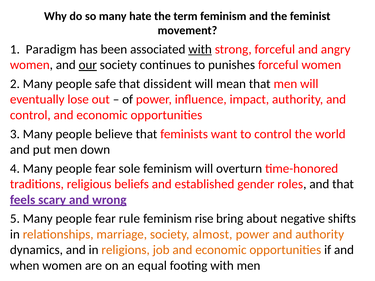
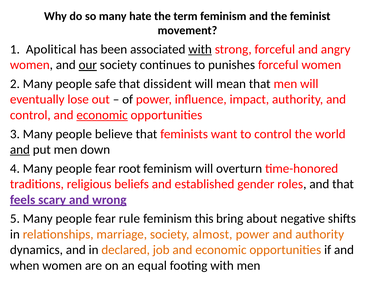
Paradigm: Paradigm -> Apolitical
economic at (102, 115) underline: none -> present
and at (20, 150) underline: none -> present
sole: sole -> root
rise: rise -> this
religions: religions -> declared
